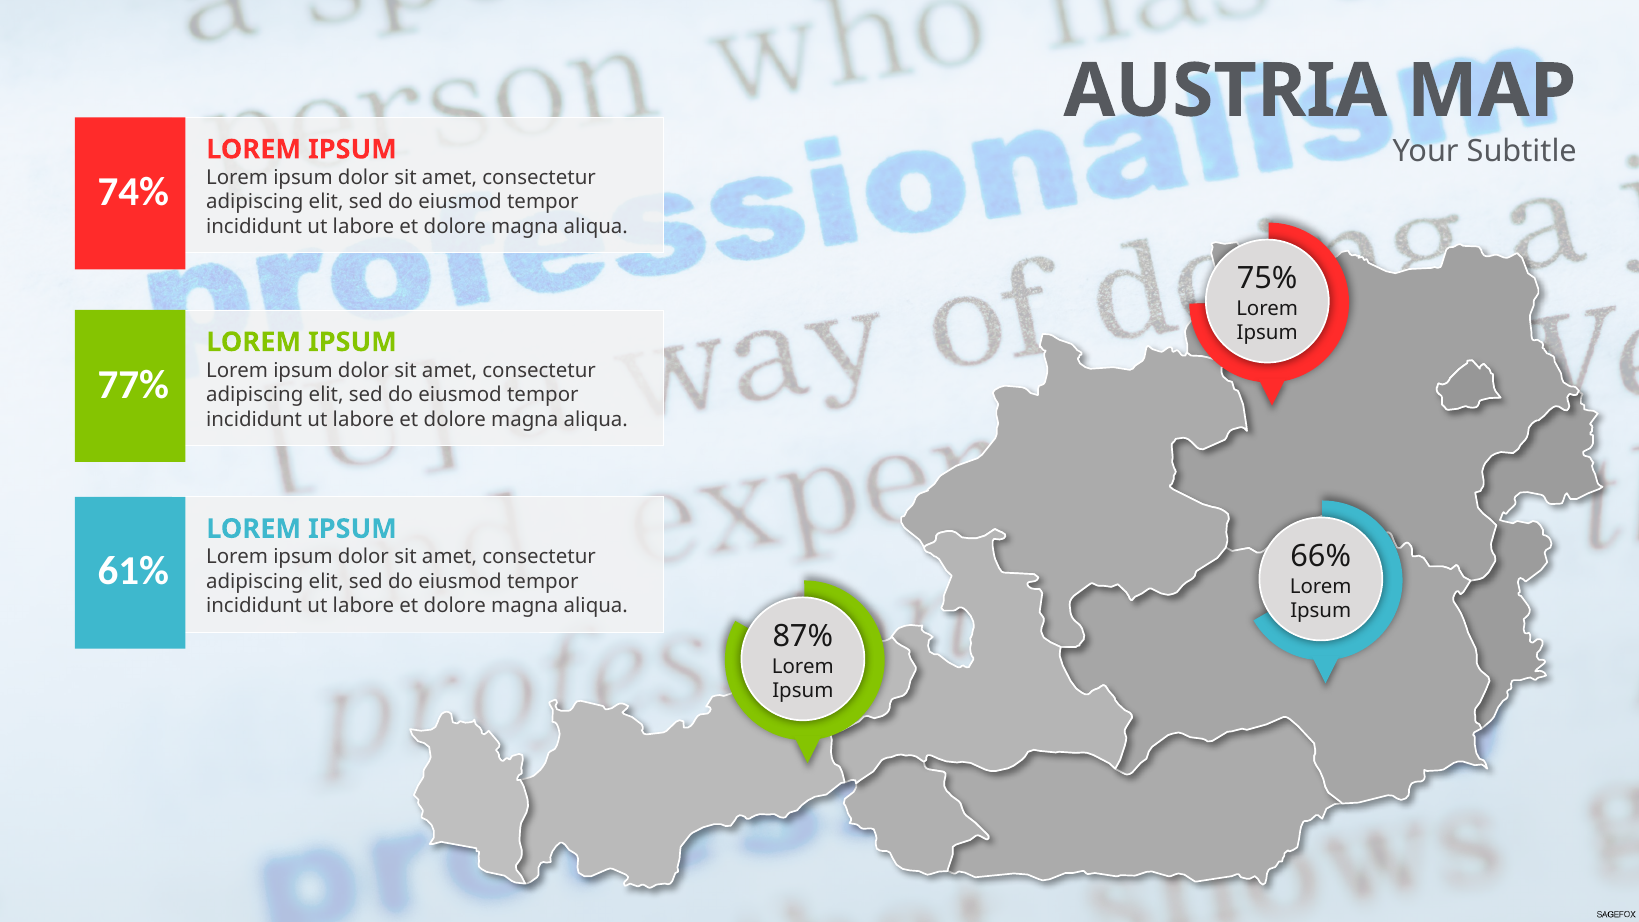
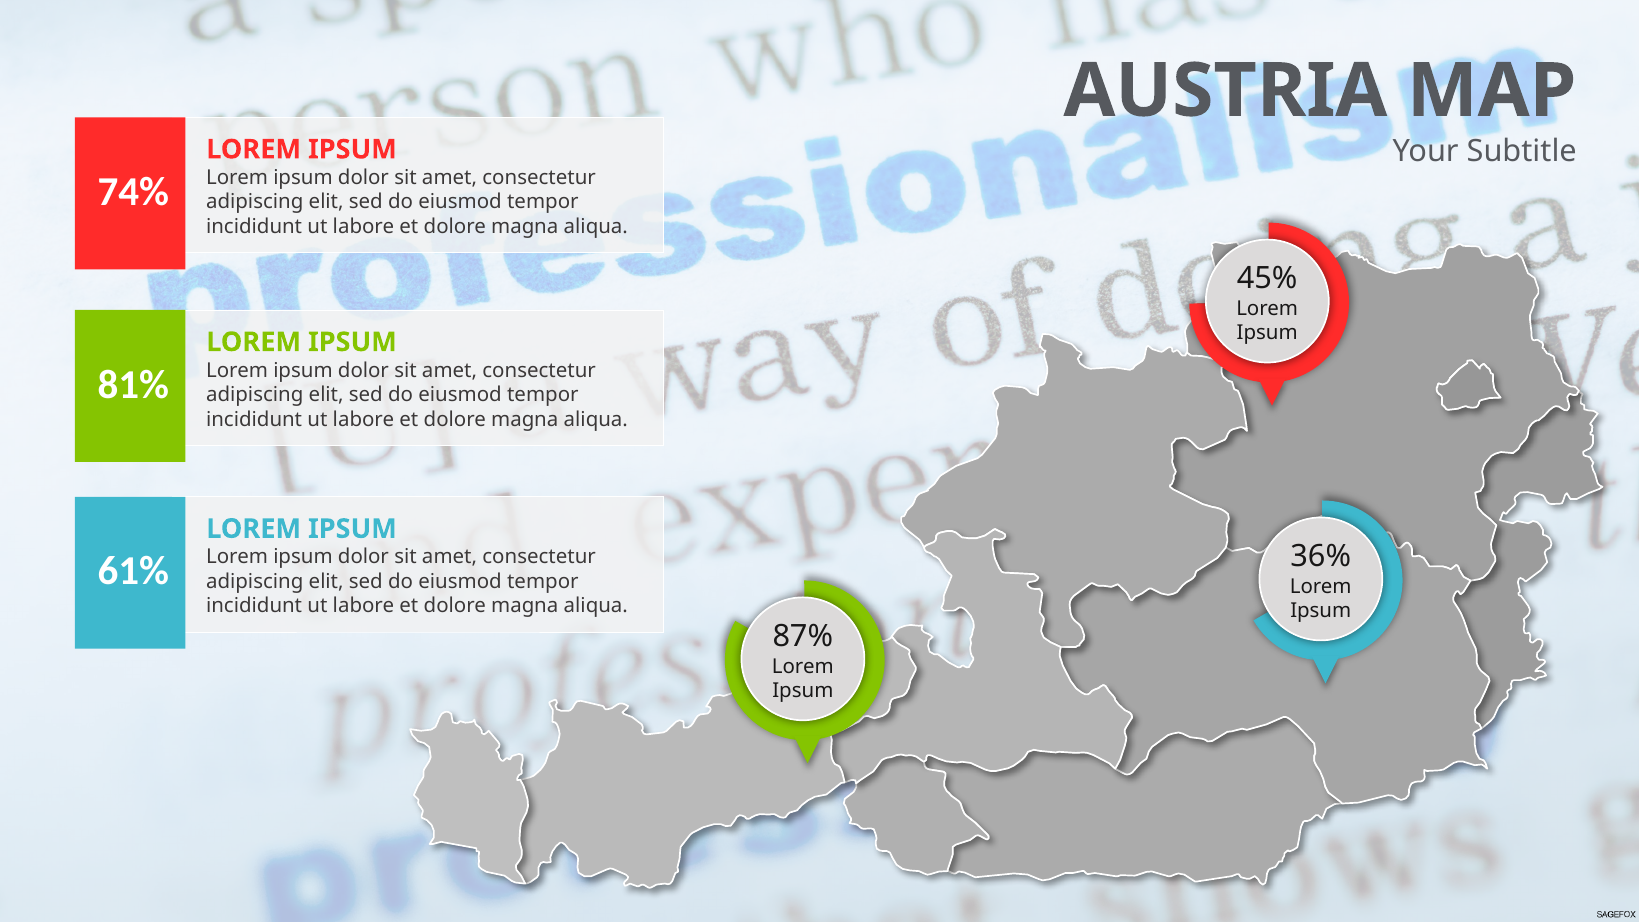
75%: 75% -> 45%
77%: 77% -> 81%
66%: 66% -> 36%
